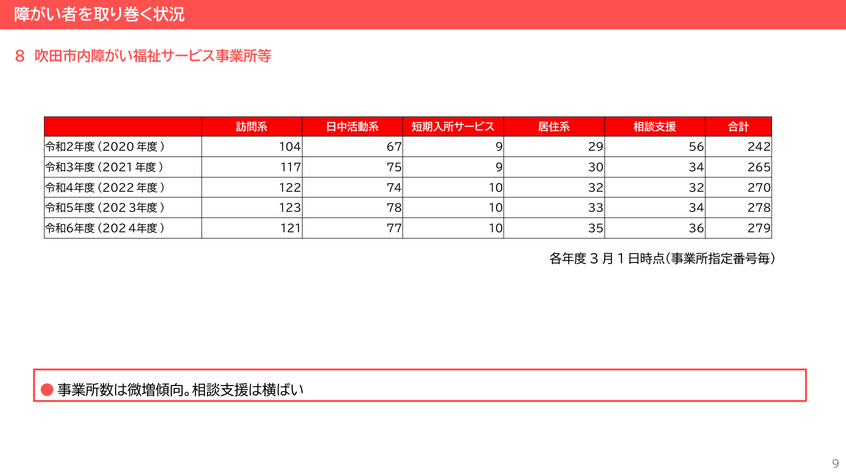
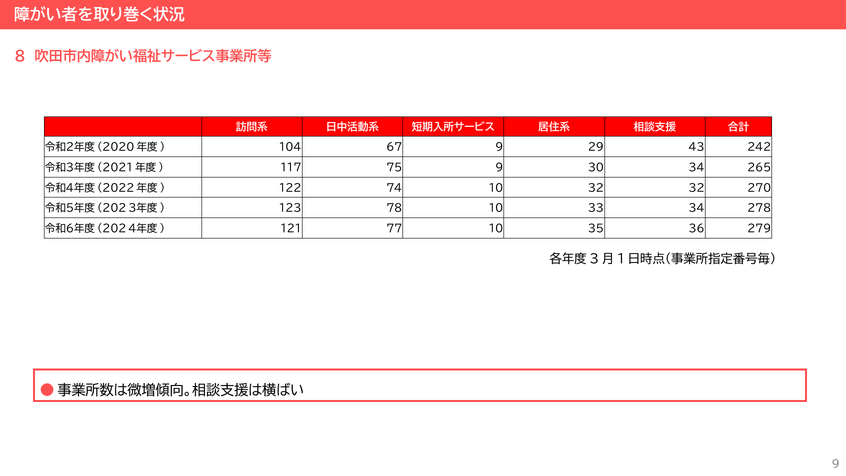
56: 56 -> 43
